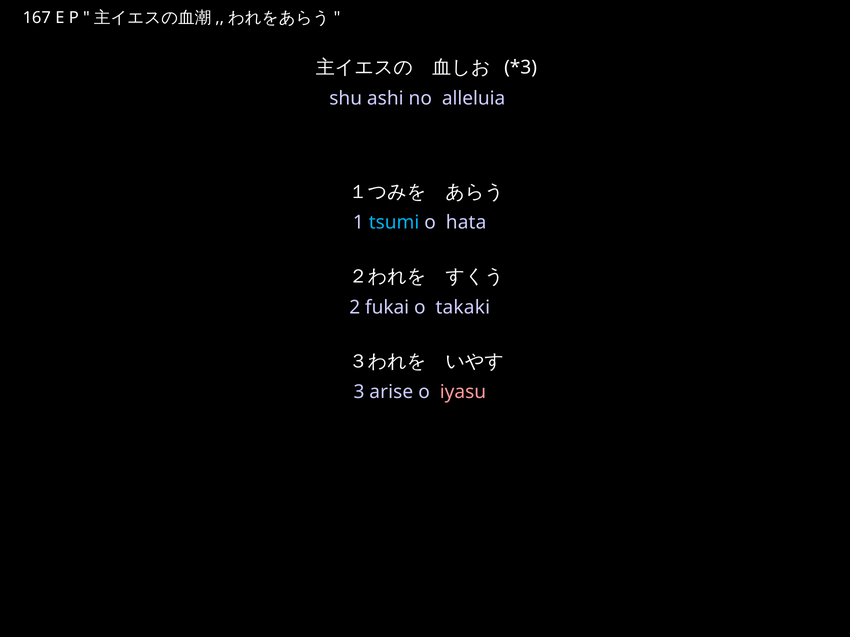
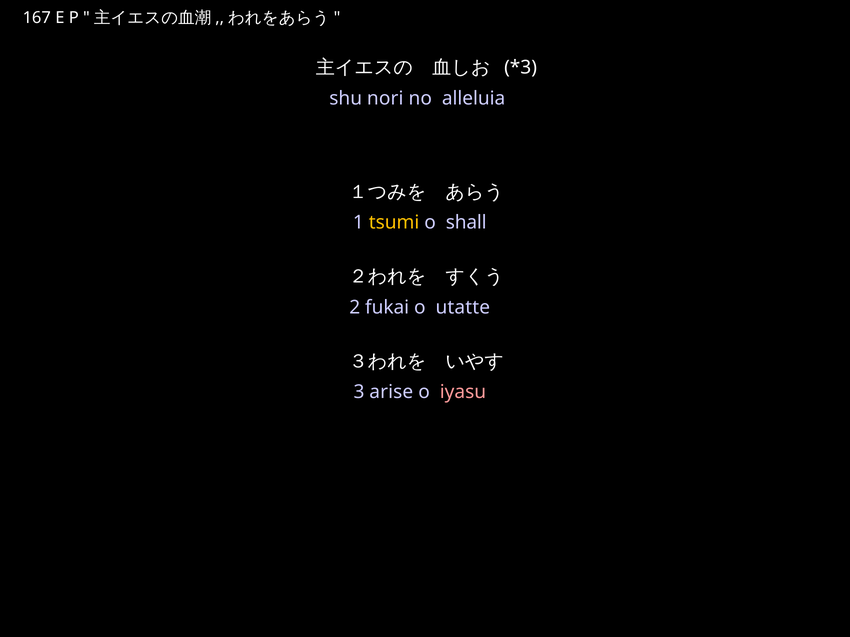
ashi: ashi -> nori
tsumi colour: light blue -> yellow
hata: hata -> shall
takaki: takaki -> utatte
